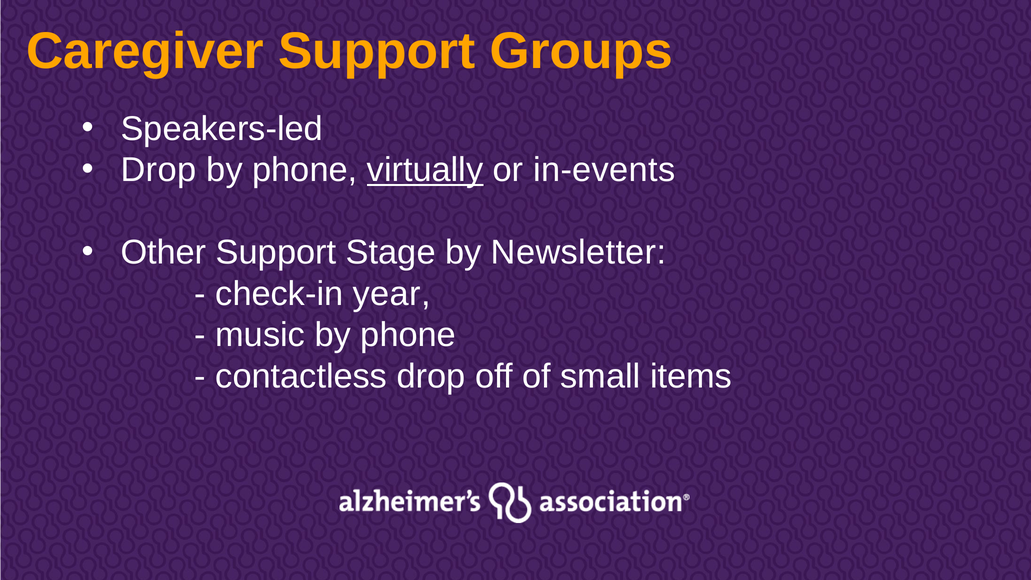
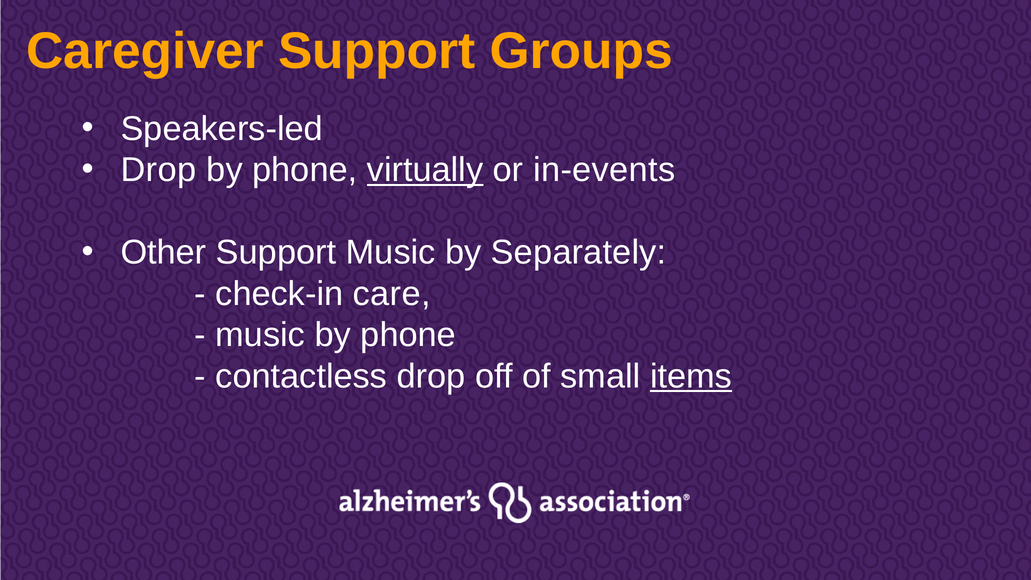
Support Stage: Stage -> Music
Newsletter: Newsletter -> Separately
year: year -> care
items underline: none -> present
